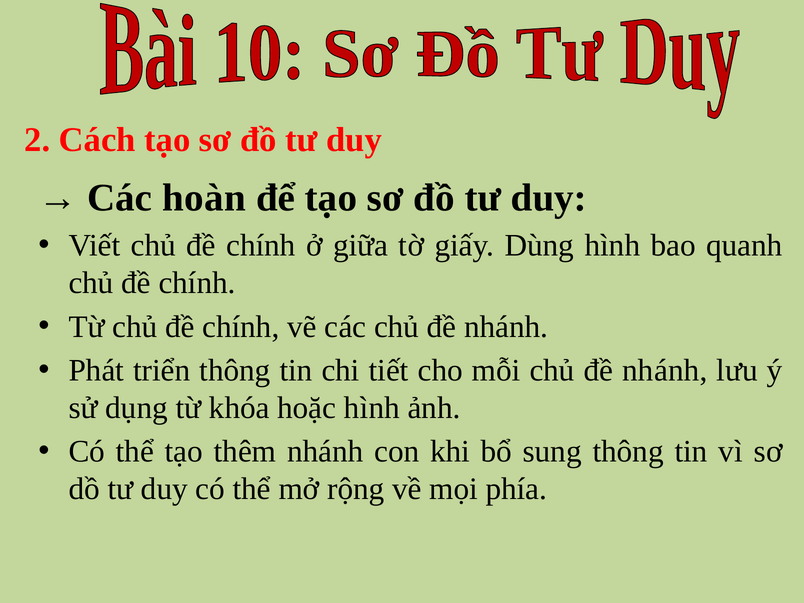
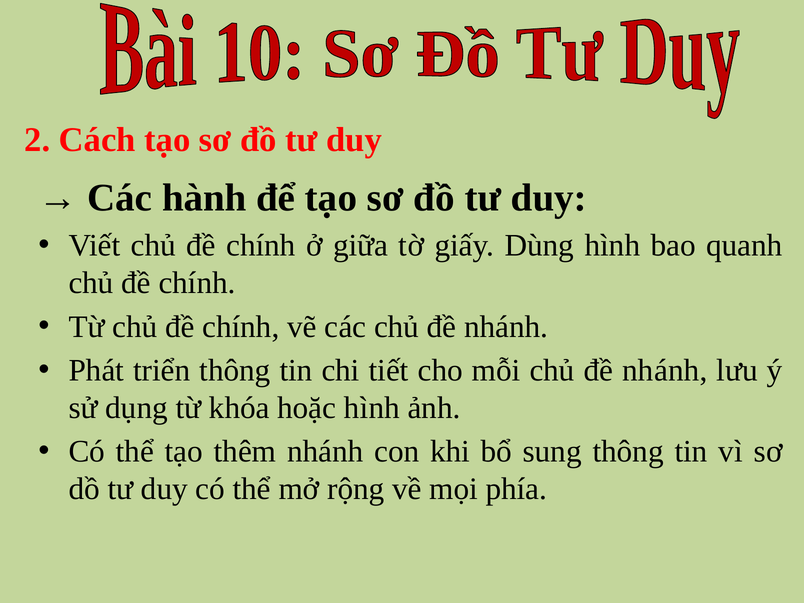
hoàn: hoàn -> hành
